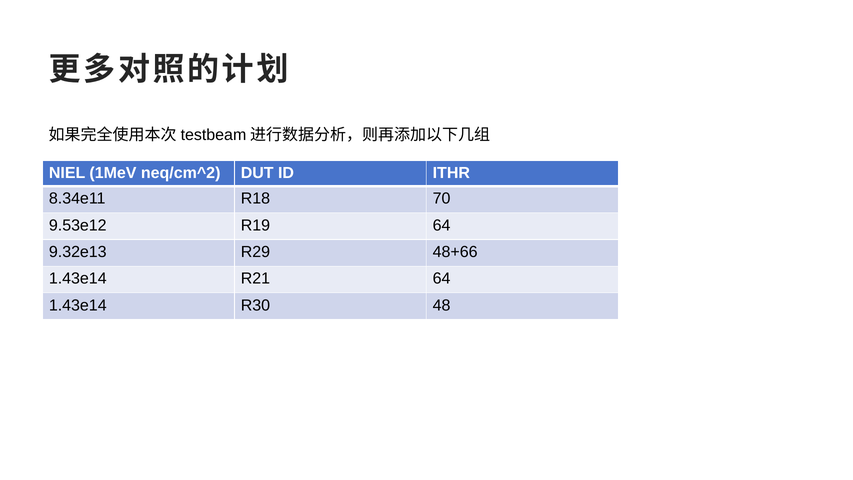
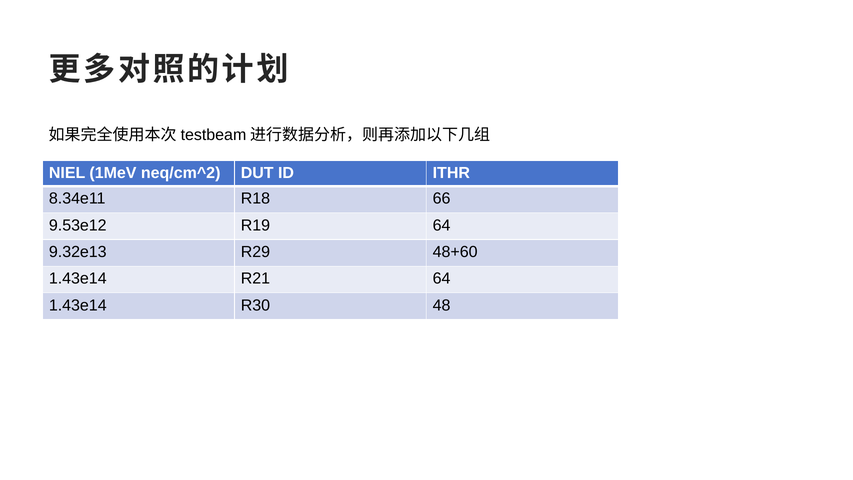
70: 70 -> 66
48+66: 48+66 -> 48+60
